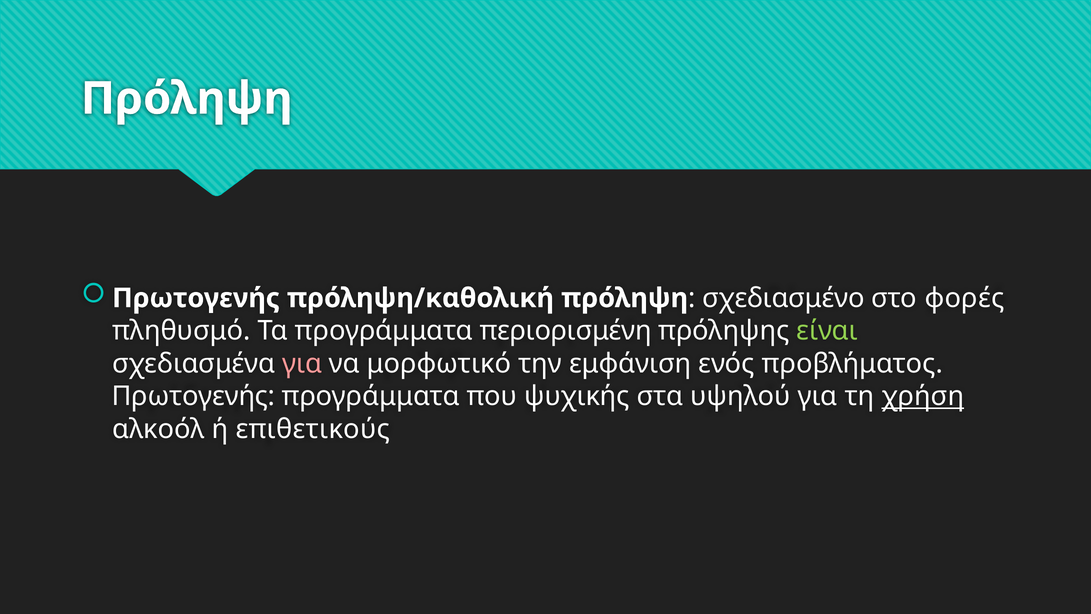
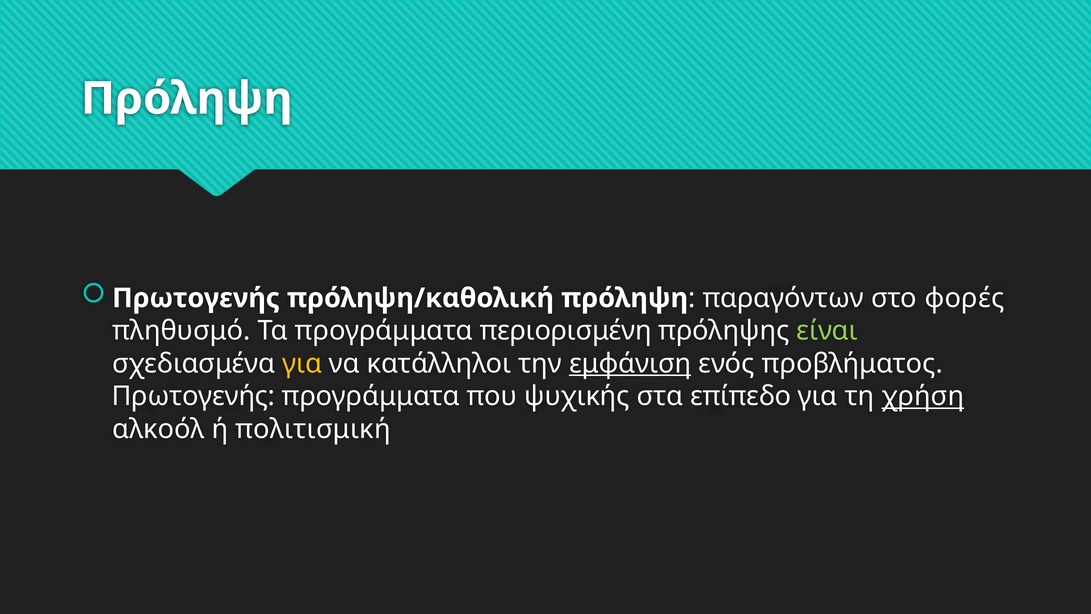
σχεδιασμένο: σχεδιασμένο -> παραγόντων
για at (302, 363) colour: pink -> yellow
μορφωτικό: μορφωτικό -> κατάλληλοι
εμφάνιση underline: none -> present
υψηλού: υψηλού -> επίπεδο
επιθετικούς: επιθετικούς -> πολιτισμική
